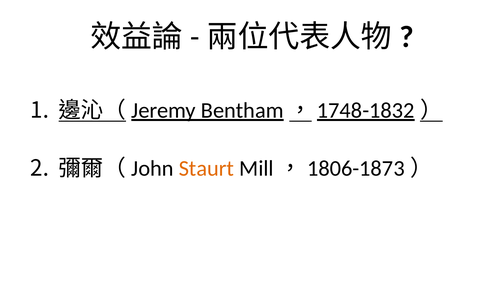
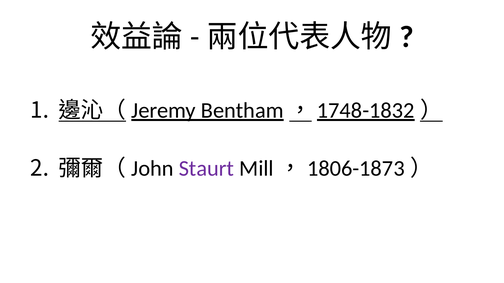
Staurt colour: orange -> purple
